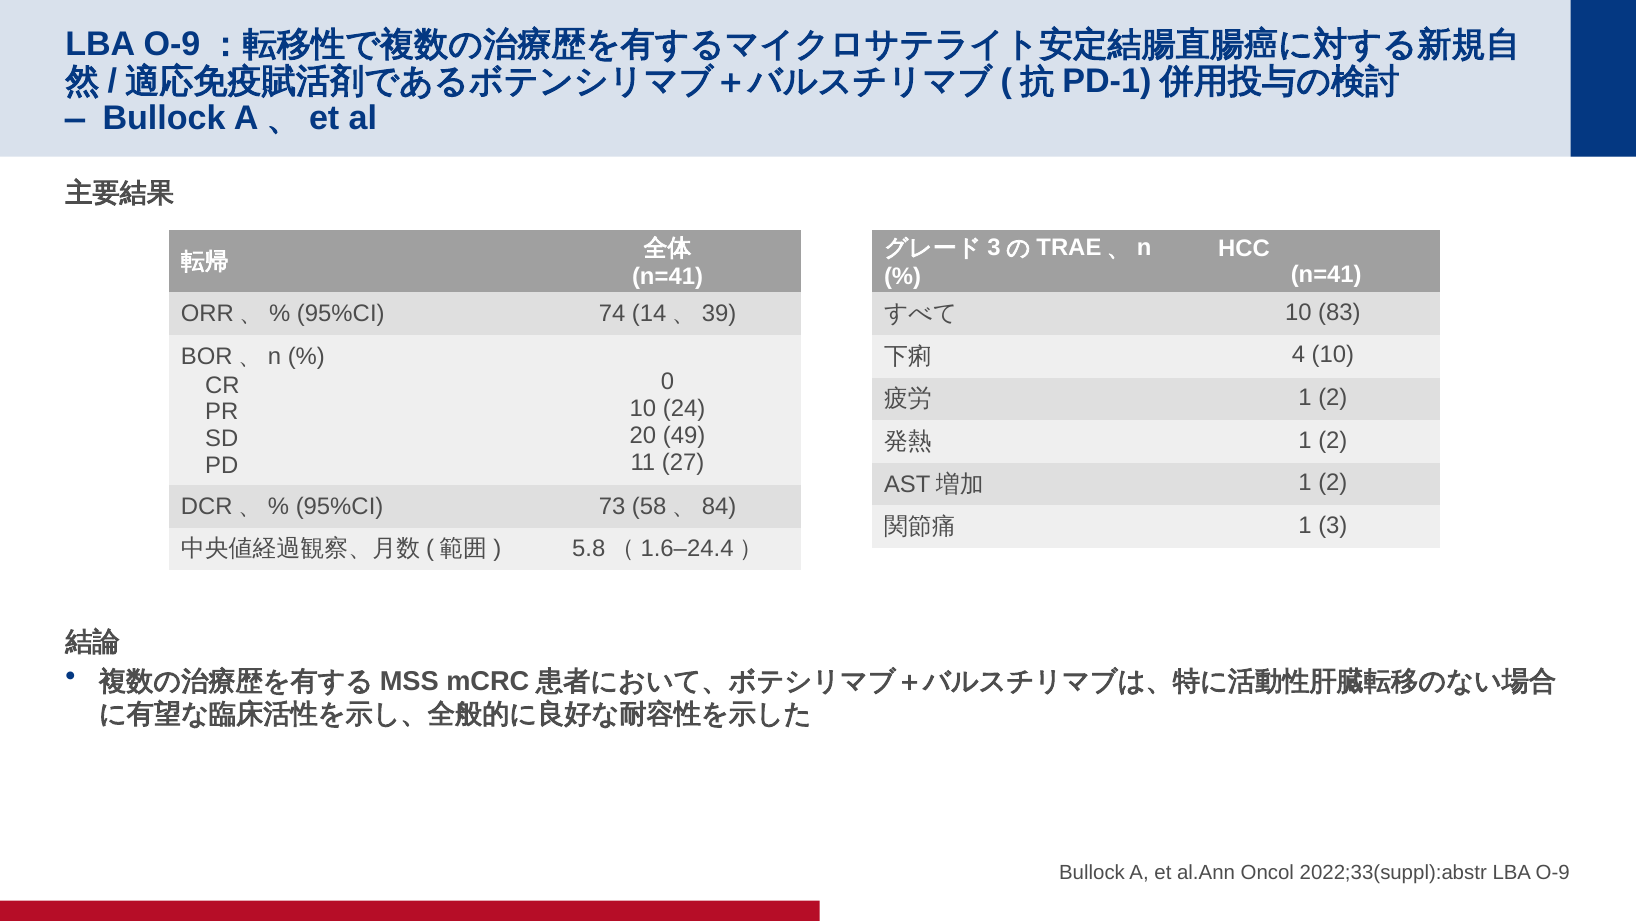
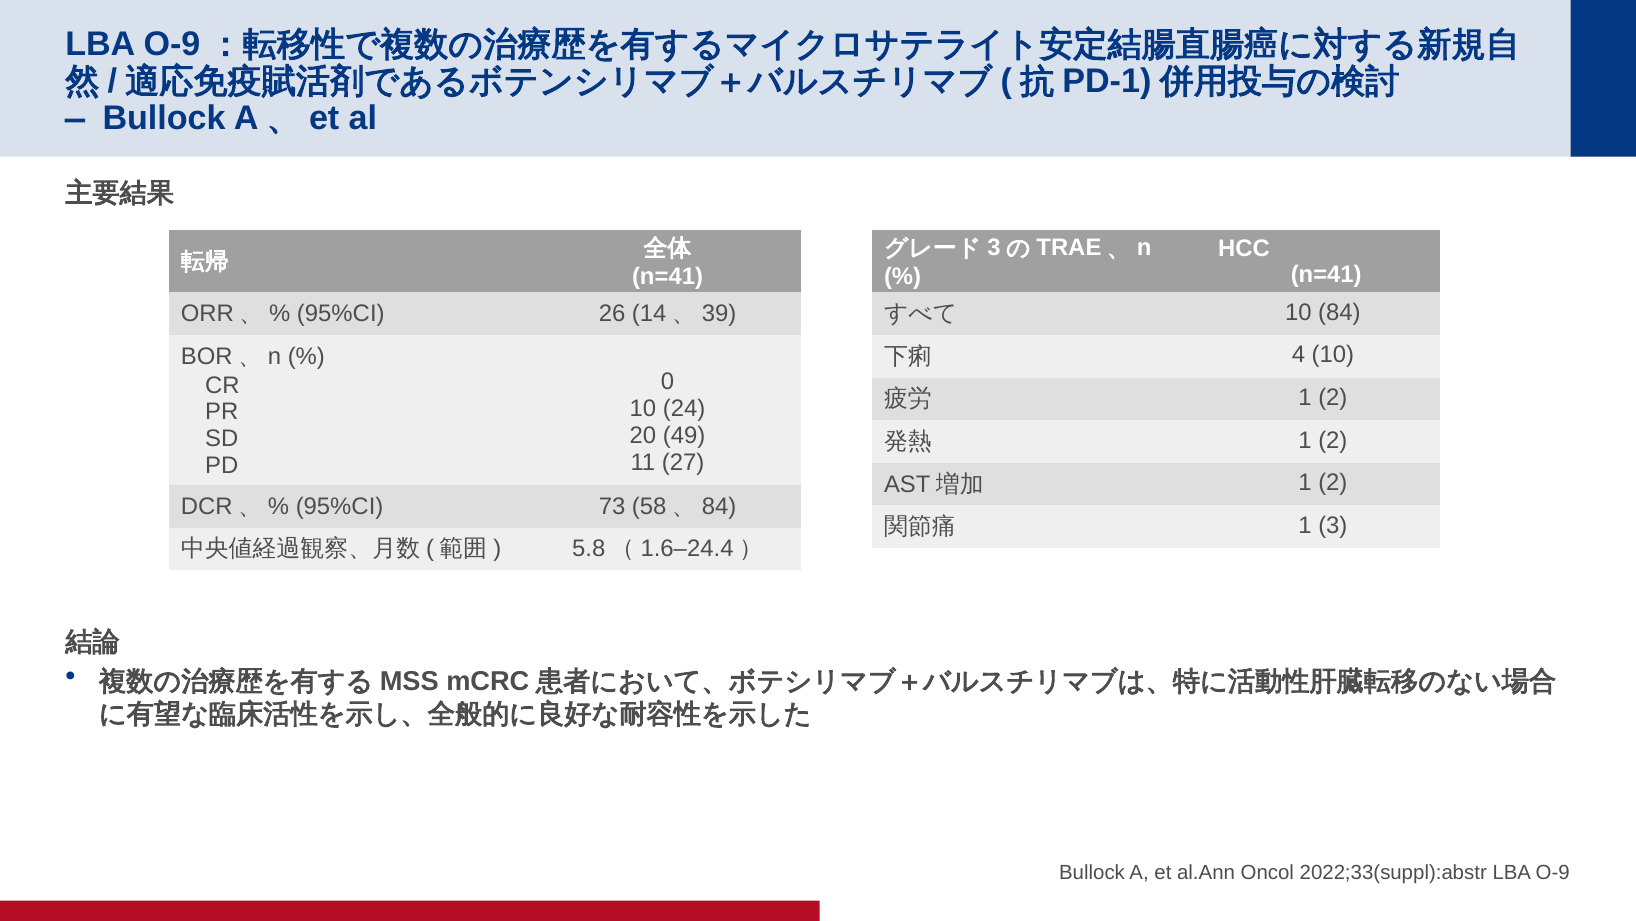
74: 74 -> 26
10 83: 83 -> 84
